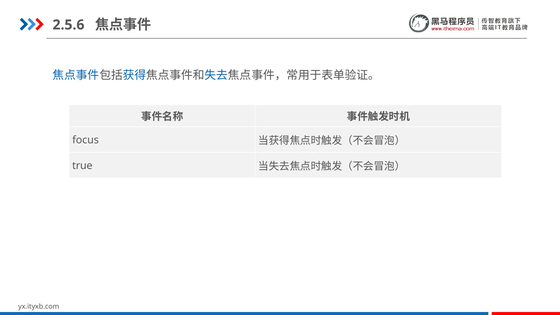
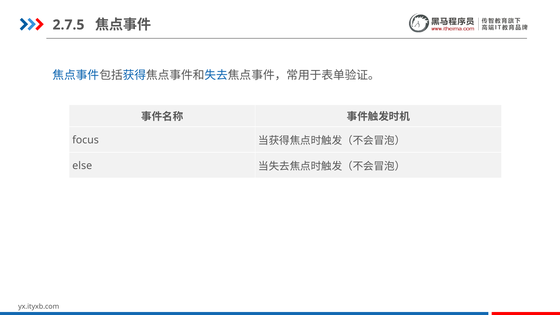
2.5.6: 2.5.6 -> 2.7.5
true: true -> else
